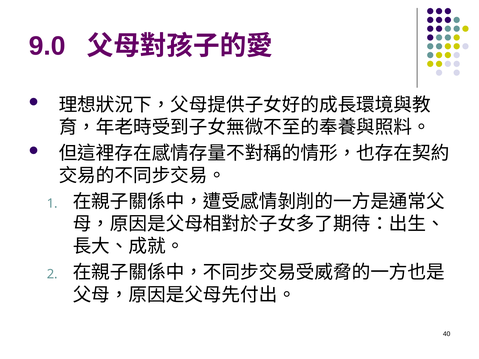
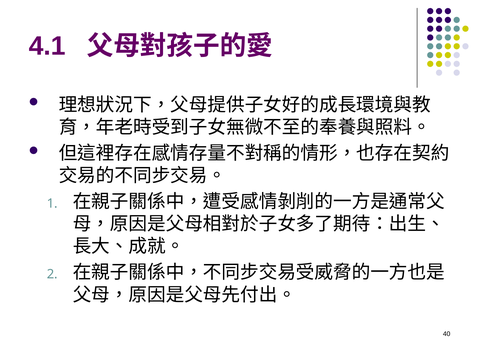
9.0: 9.0 -> 4.1
